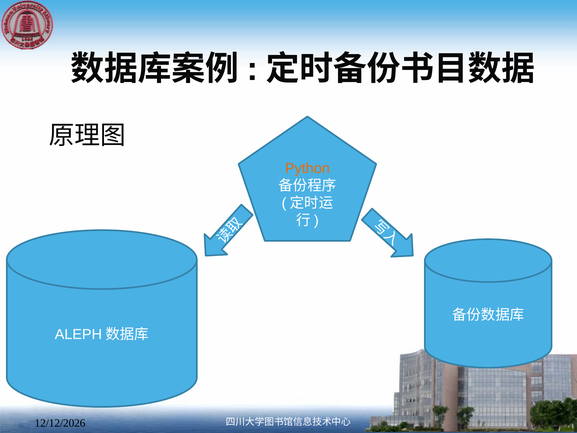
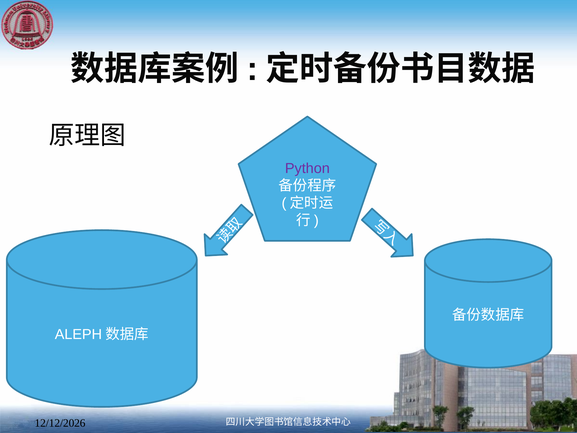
Python colour: orange -> purple
